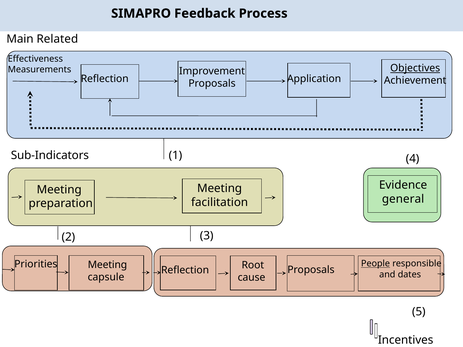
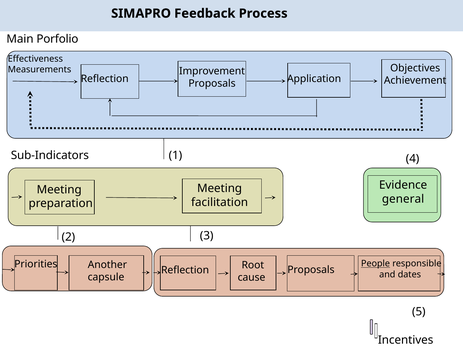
Related: Related -> Porfolio
Objectives underline: present -> none
Meeting at (107, 265): Meeting -> Another
